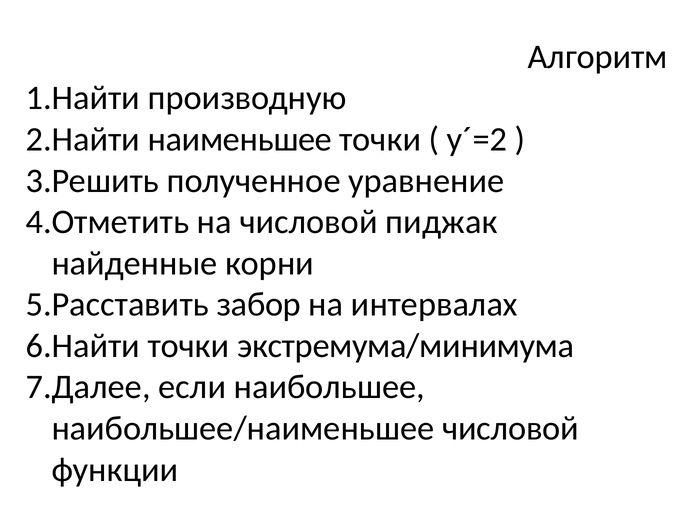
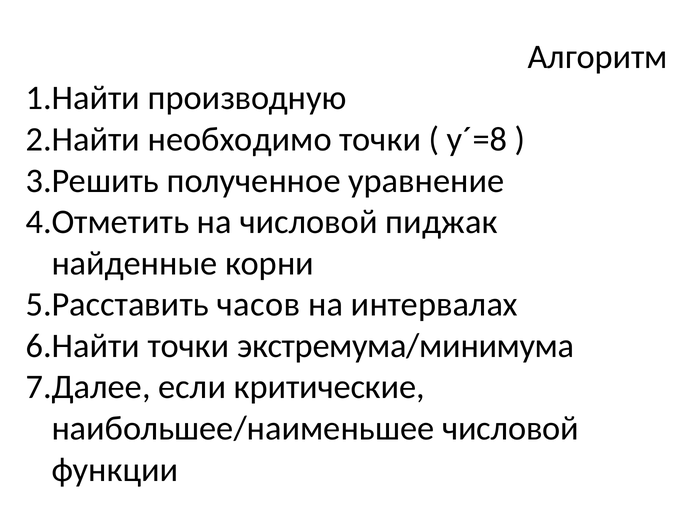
наименьшее: наименьшее -> необходимо
у´=2: у´=2 -> у´=8
забор: забор -> часов
наибольшее: наибольшее -> критические
